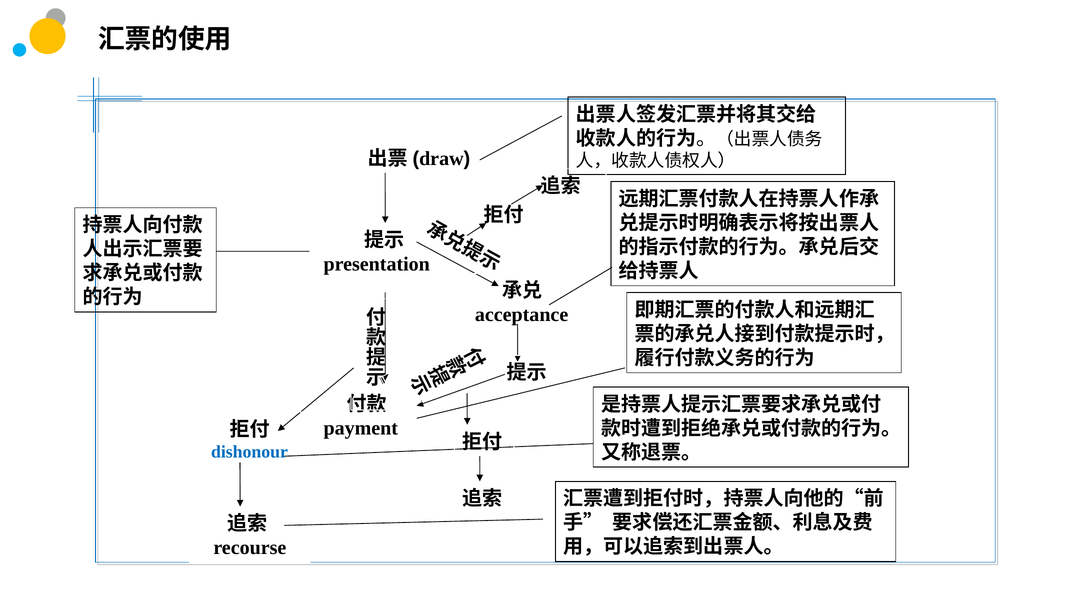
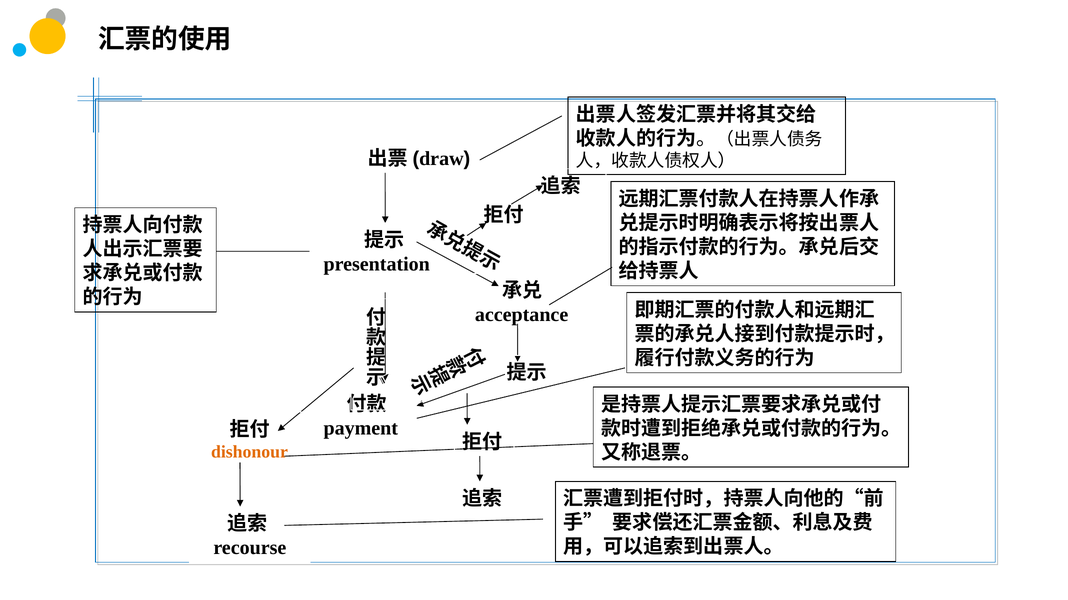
dishonour colour: blue -> orange
